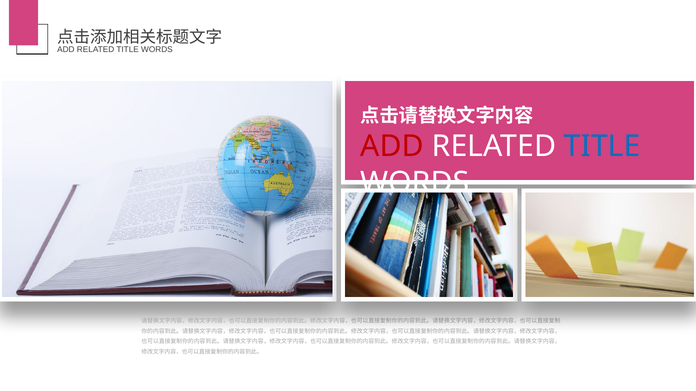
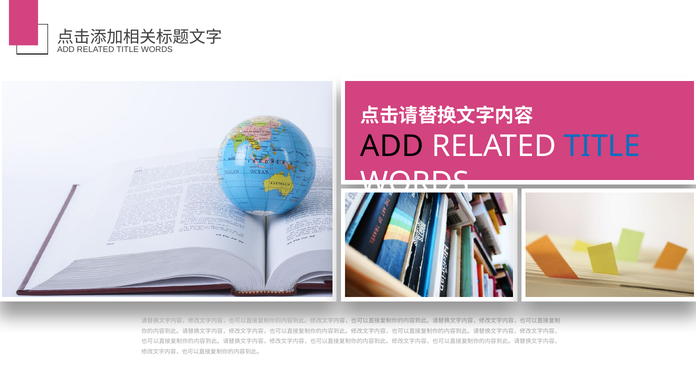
ADD at (392, 147) colour: red -> black
